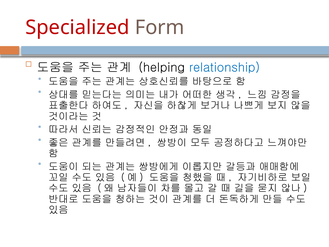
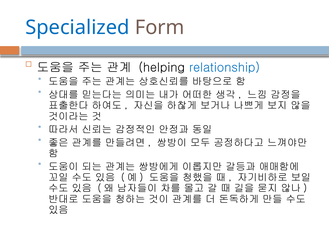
Specialized colour: red -> blue
